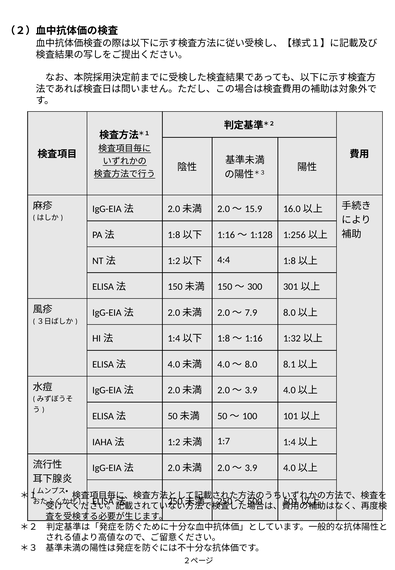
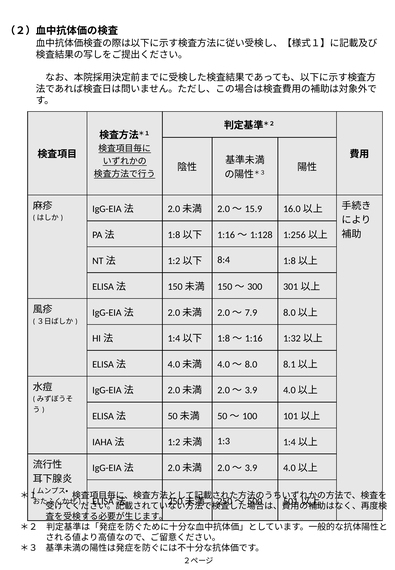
4:4: 4:4 -> 8:4
1:7: 1:7 -> 1:3
